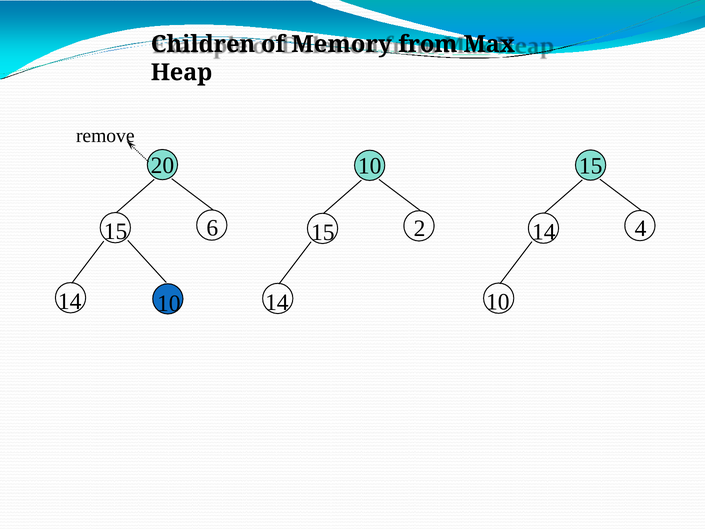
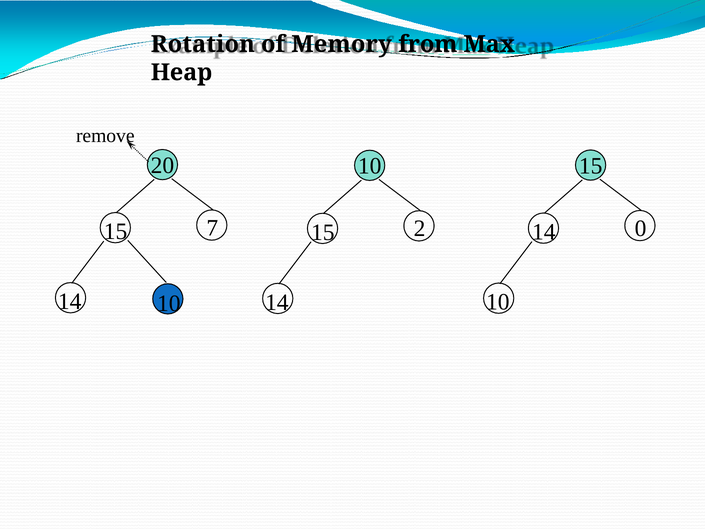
Children: Children -> Rotation
6: 6 -> 7
4: 4 -> 0
